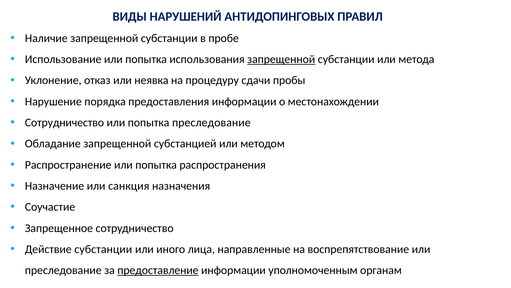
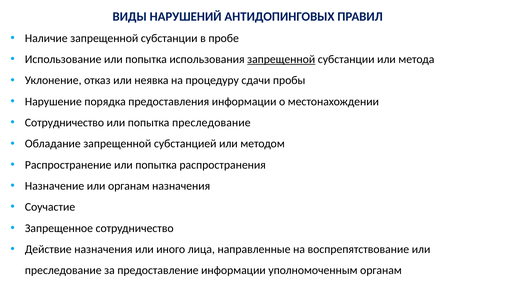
или санкция: санкция -> органам
Действие субстанции: субстанции -> назначения
предоставление underline: present -> none
